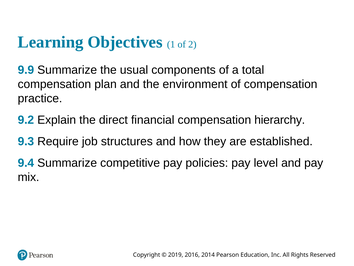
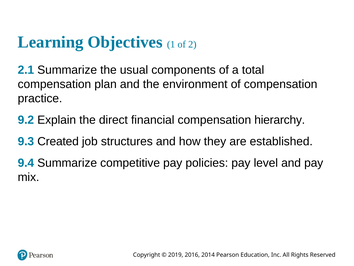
9.9: 9.9 -> 2.1
Require: Require -> Created
